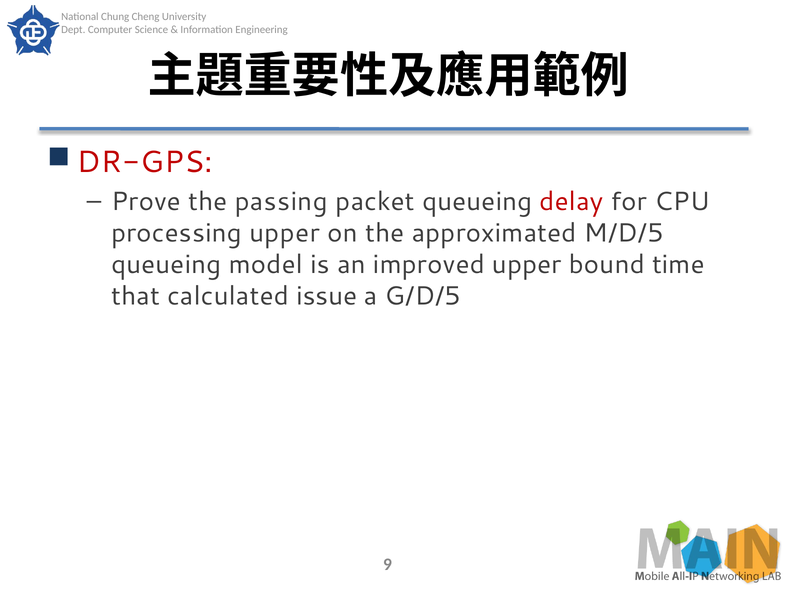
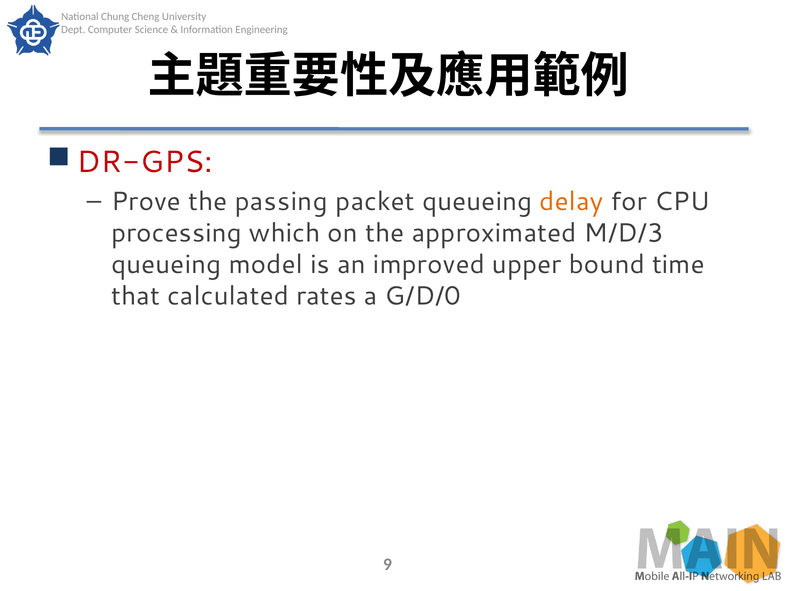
delay colour: red -> orange
processing upper: upper -> which
M/D/5: M/D/5 -> M/D/3
issue: issue -> rates
G/D/5: G/D/5 -> G/D/0
